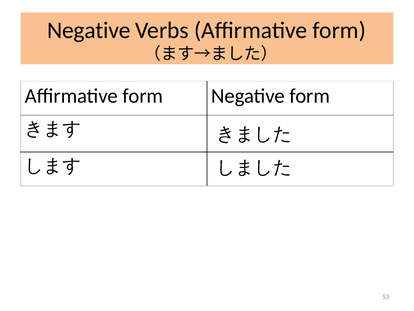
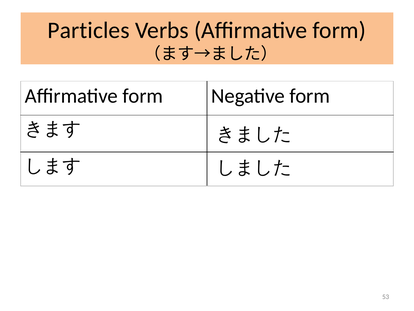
Negative at (89, 30): Negative -> Particles
